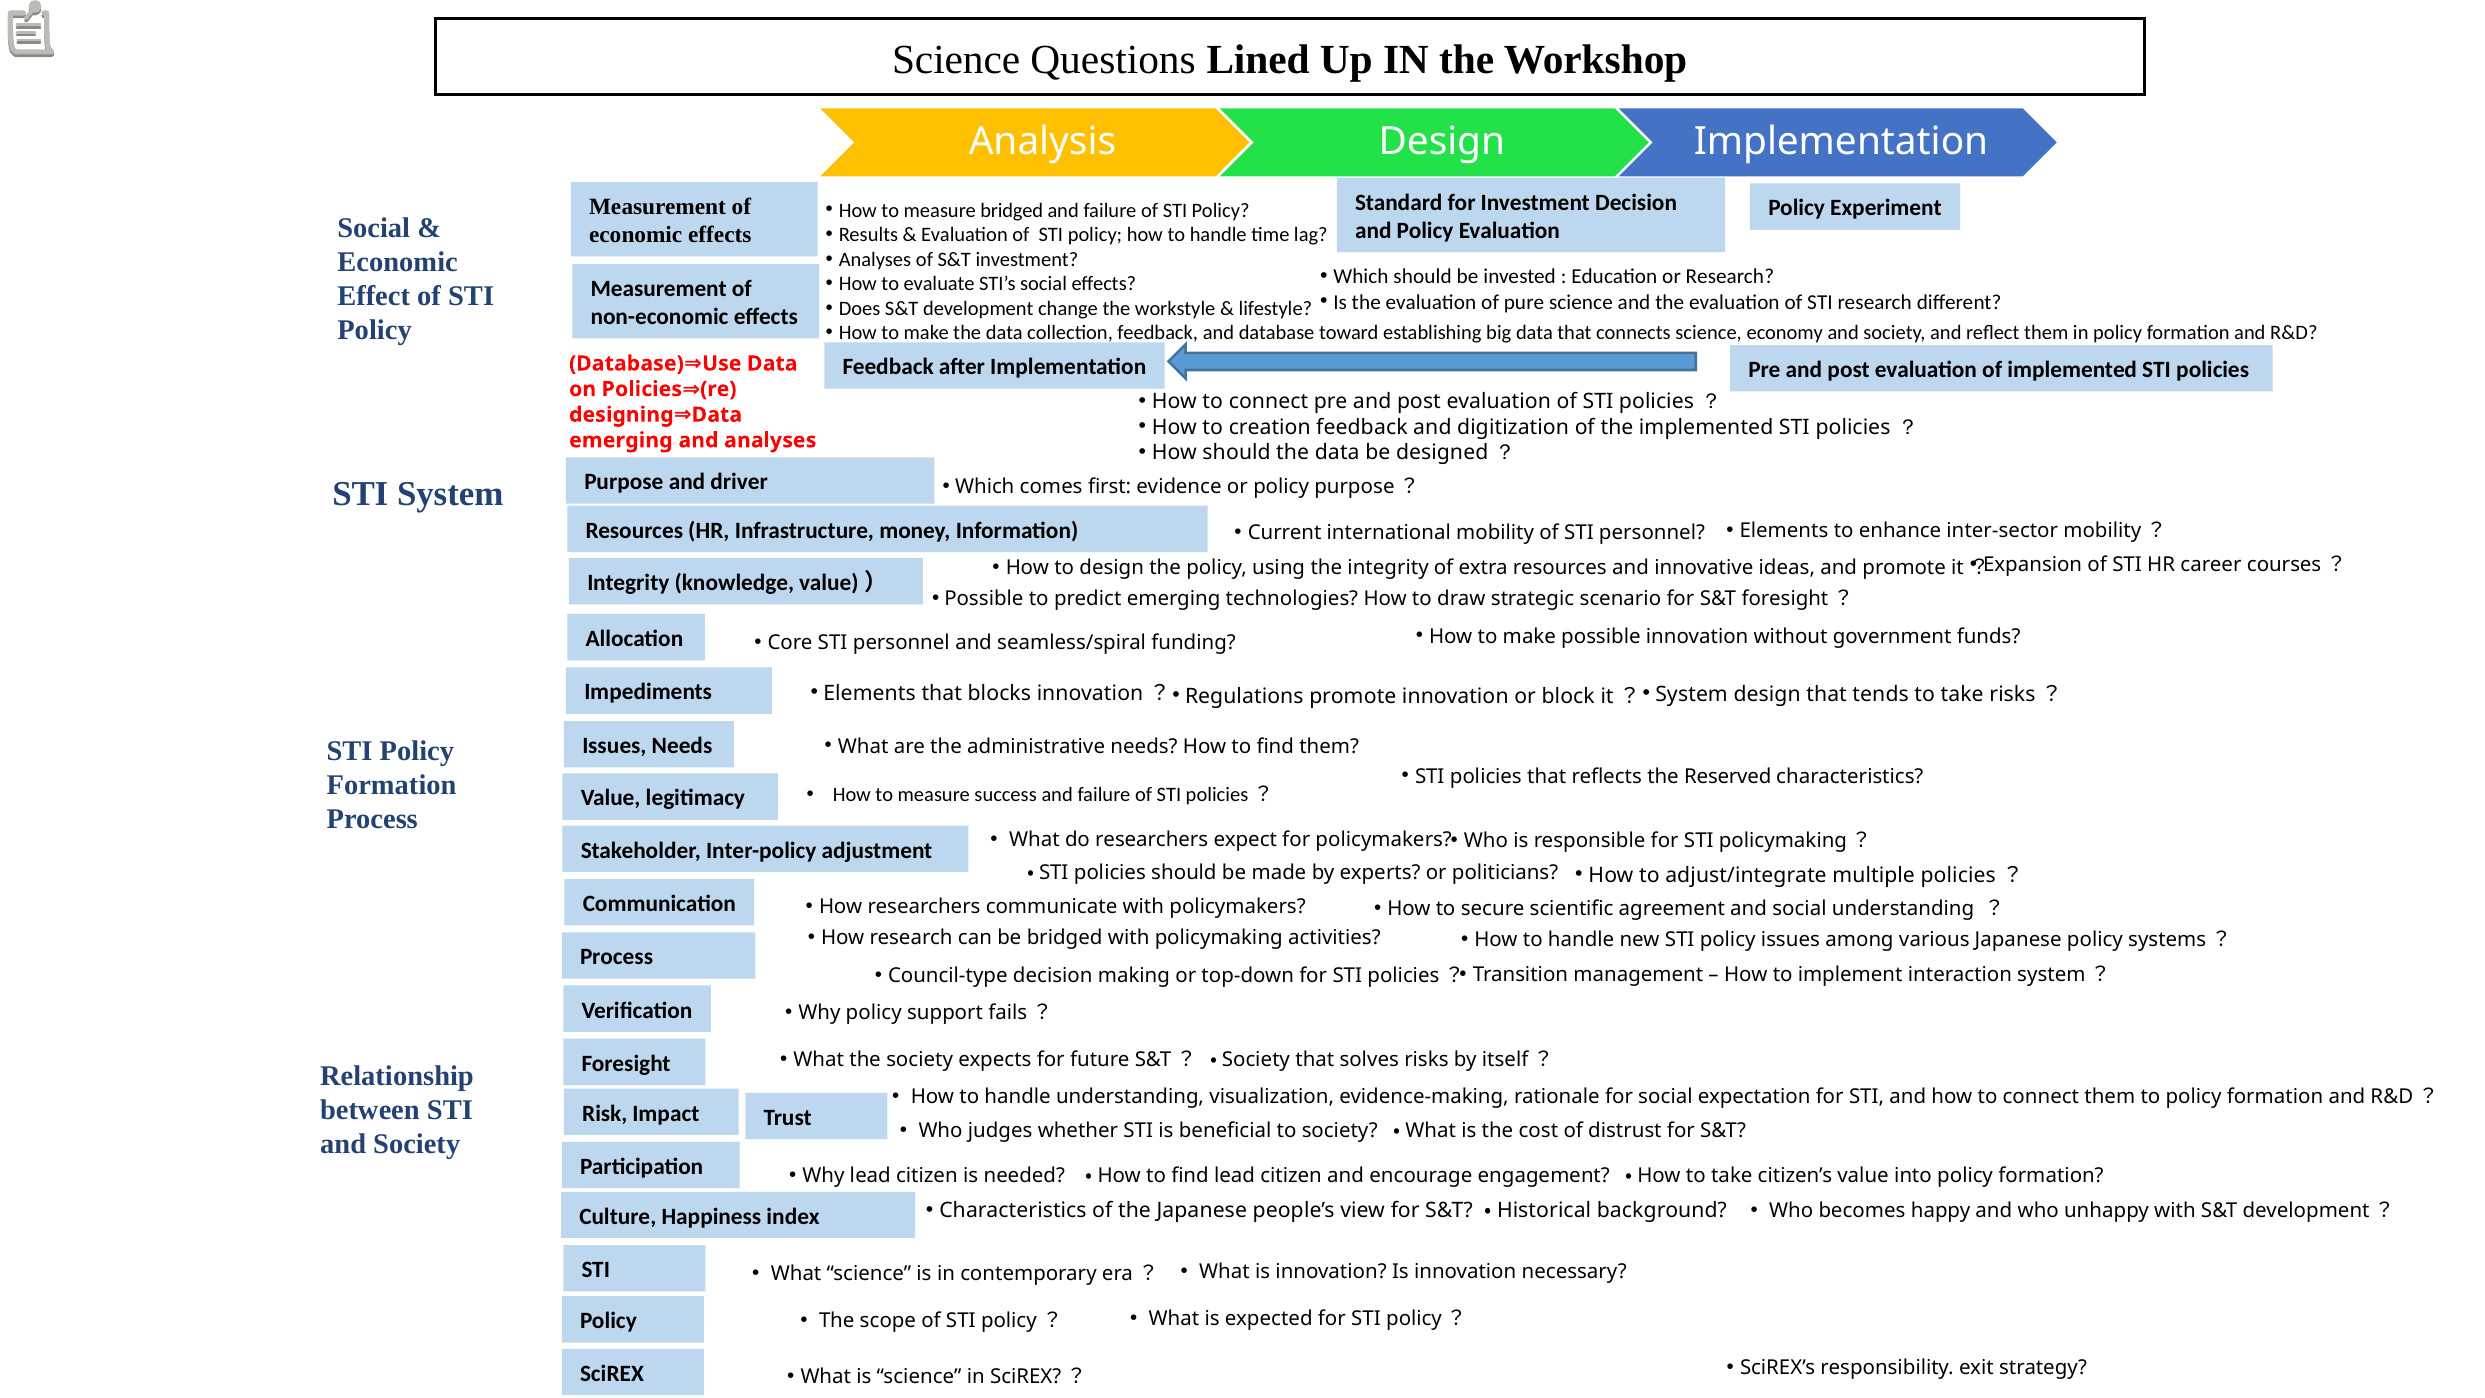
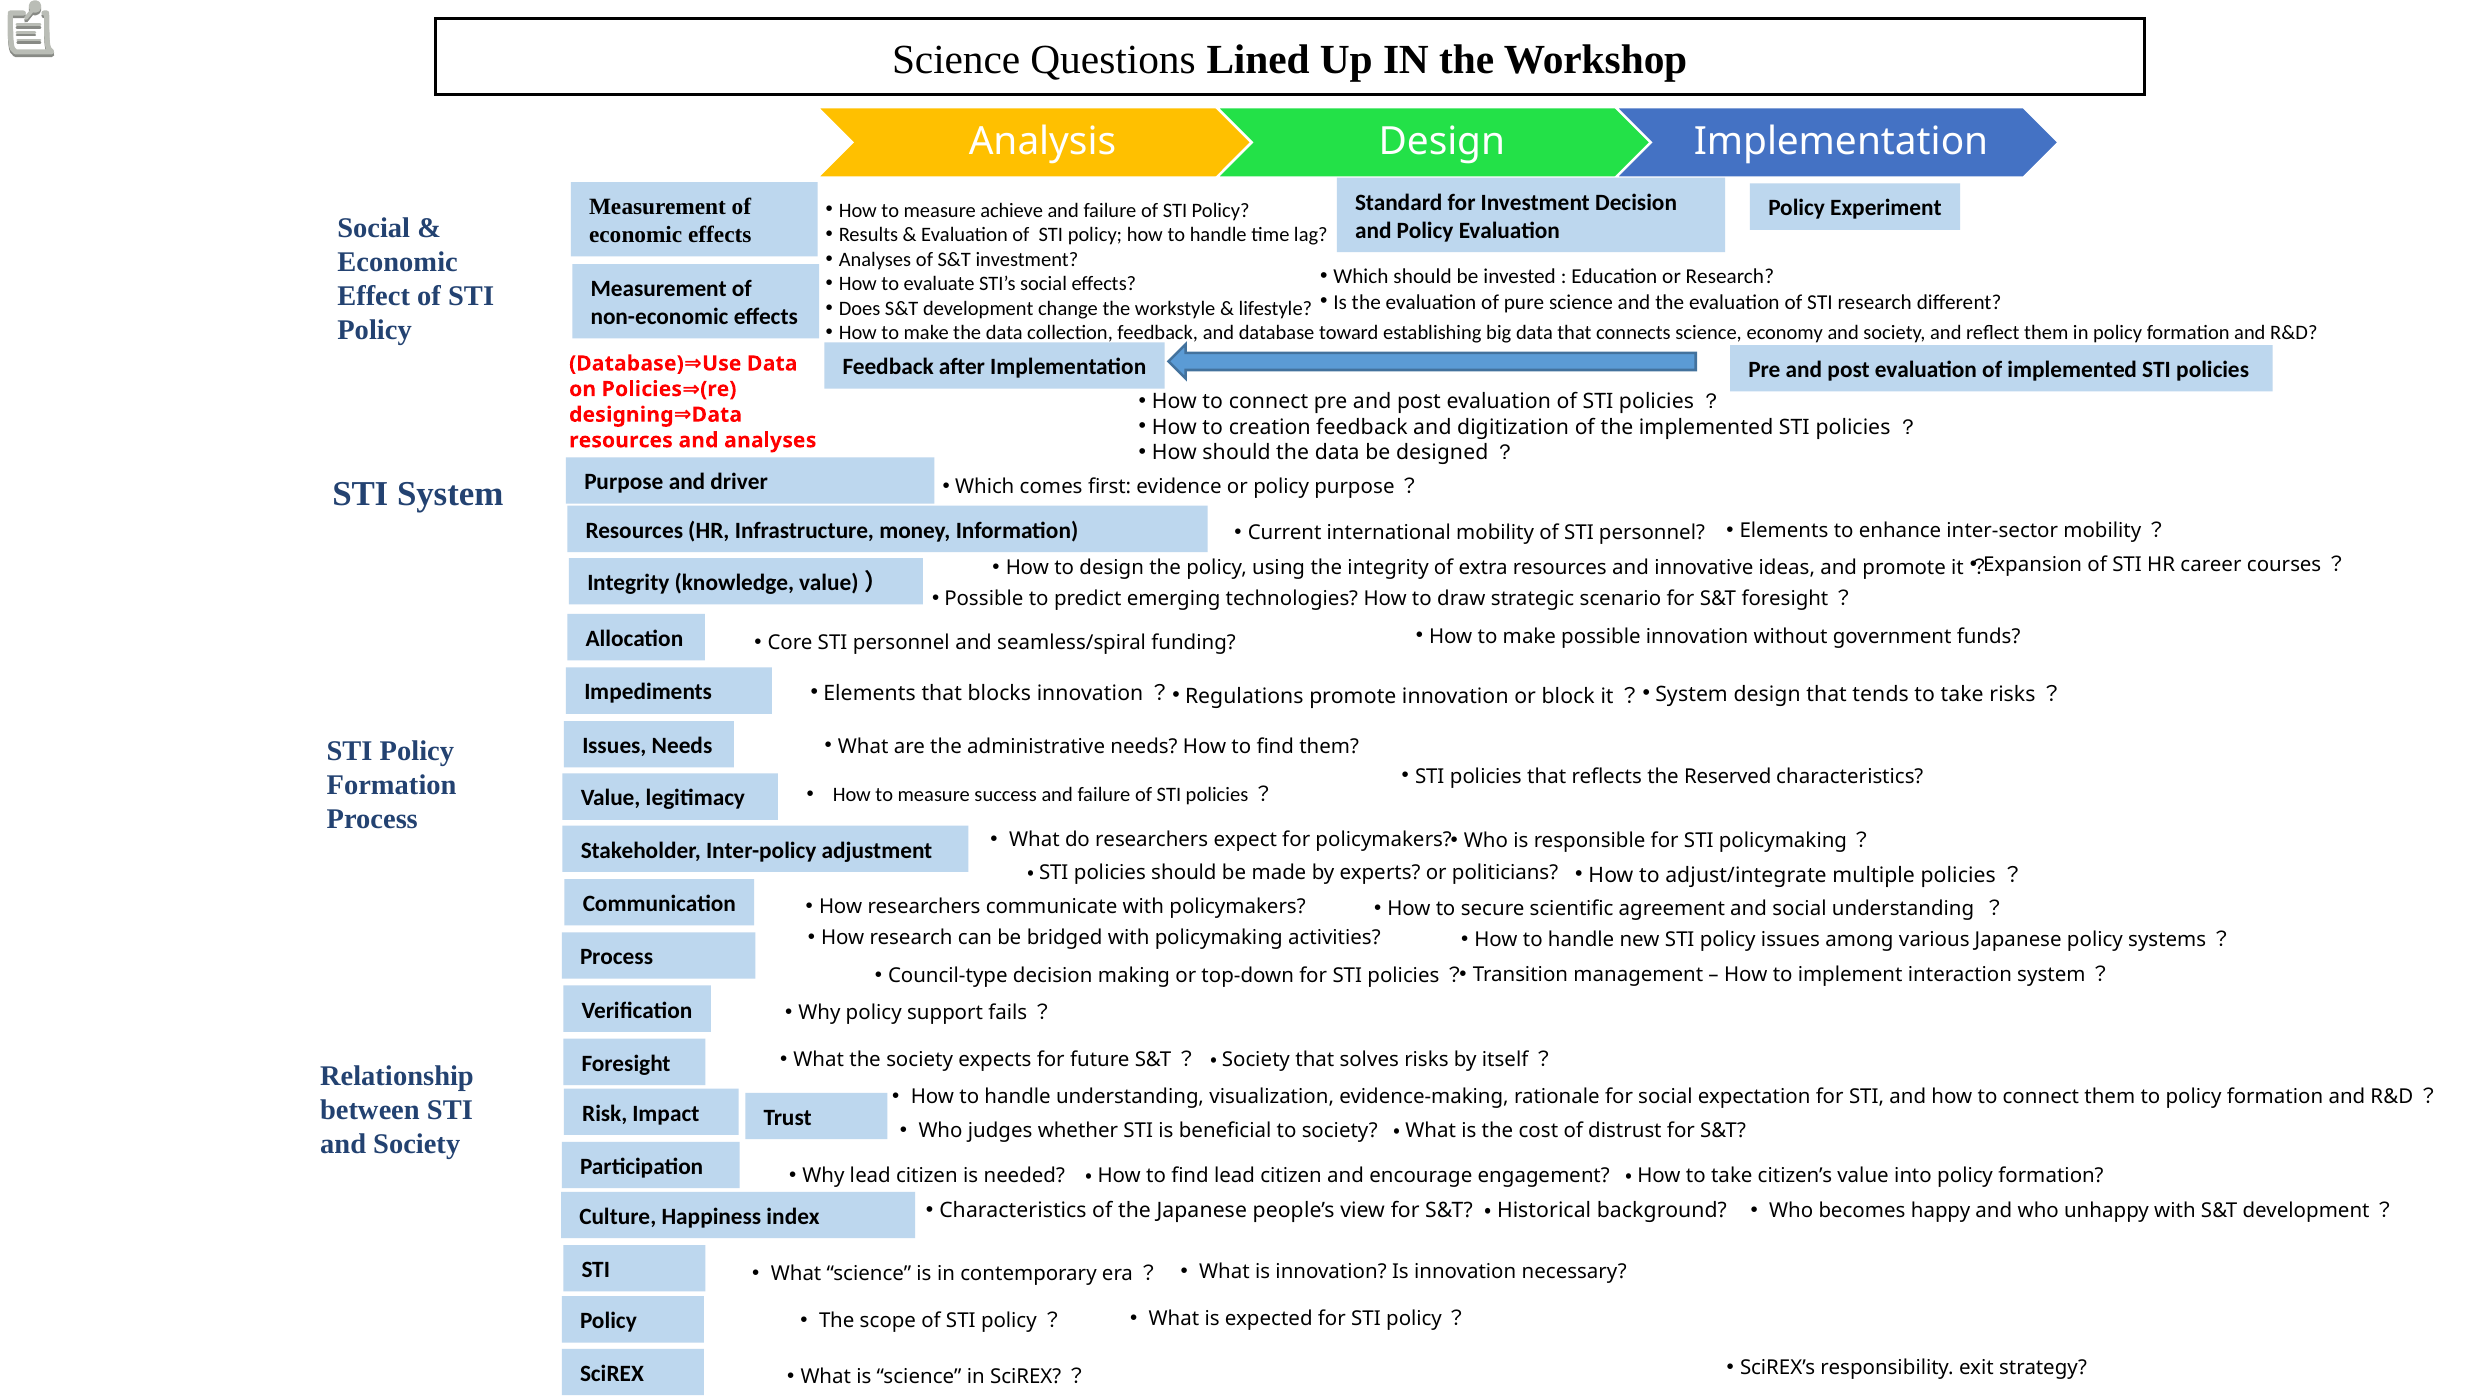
measure bridged: bridged -> achieve
emerging at (621, 440): emerging -> resources
